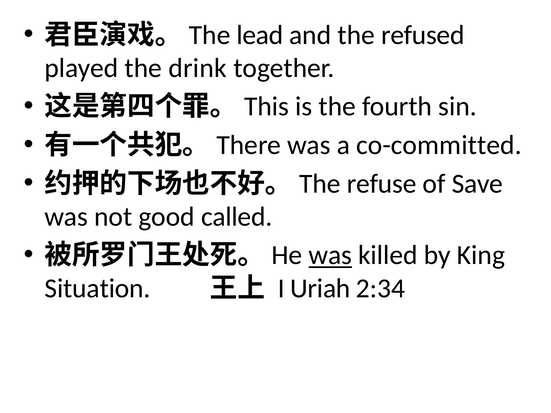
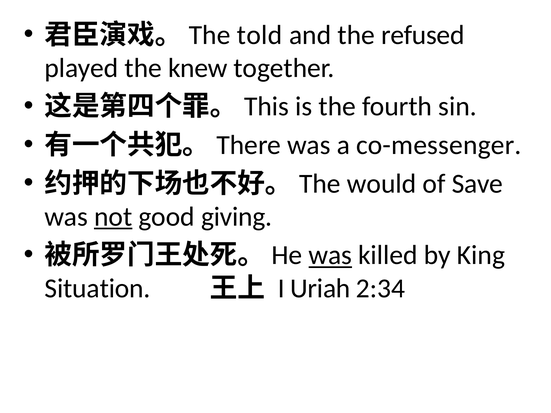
lead: lead -> told
drink: drink -> knew
co-committed: co-committed -> co-messenger
refuse: refuse -> would
not underline: none -> present
called: called -> giving
